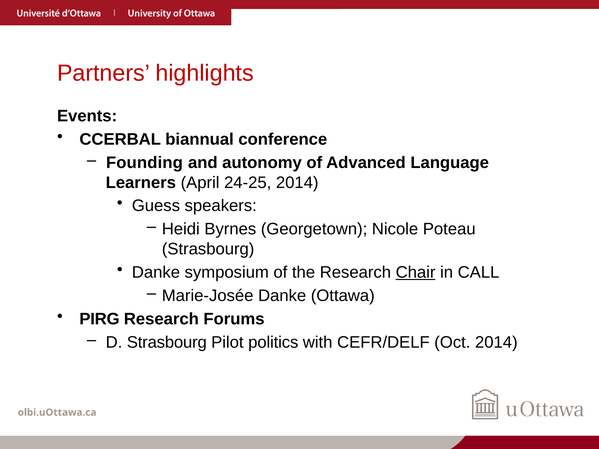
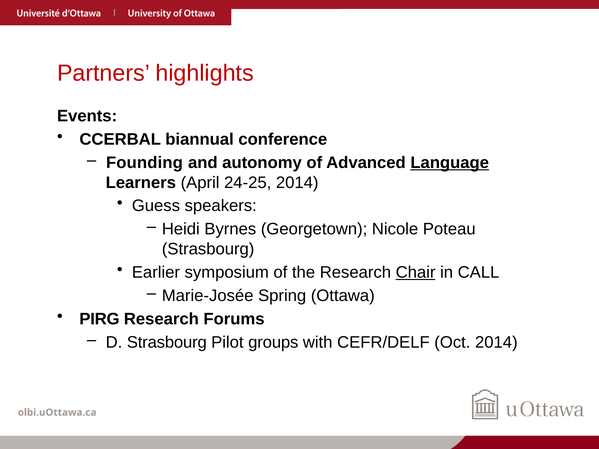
Language underline: none -> present
Danke at (156, 273): Danke -> Earlier
Marie-Josée Danke: Danke -> Spring
politics: politics -> groups
